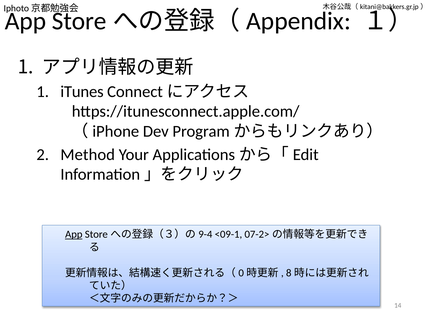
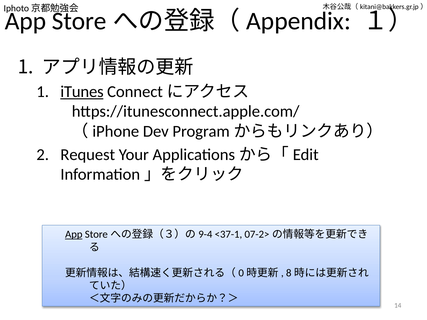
iTunes underline: none -> present
Method: Method -> Request
<09-1: <09-1 -> <37-1
